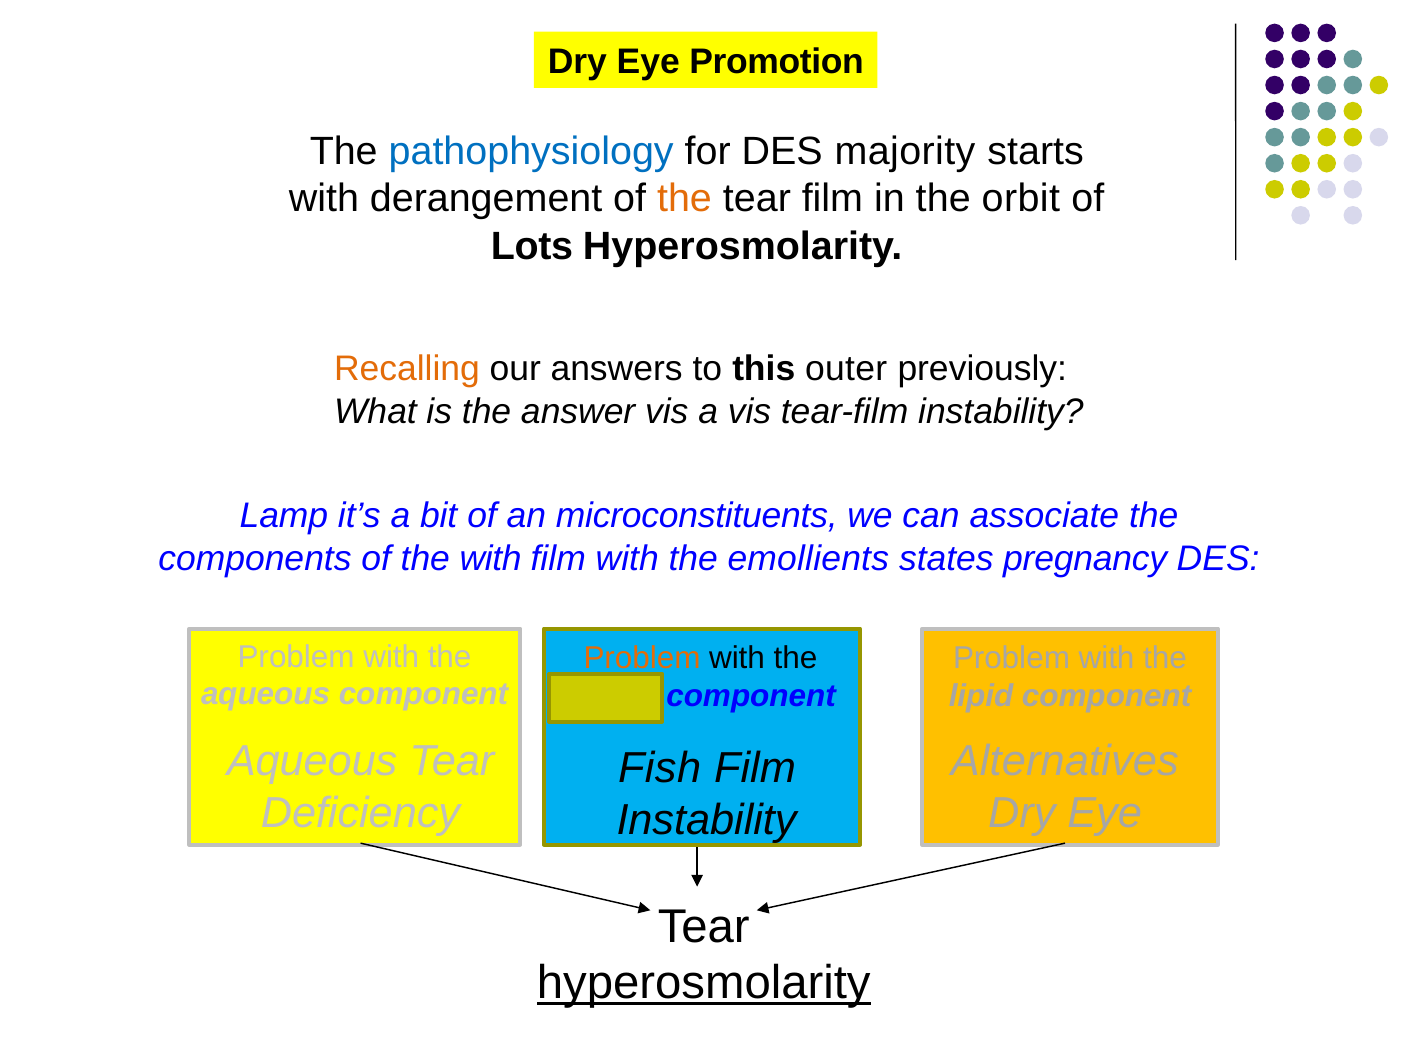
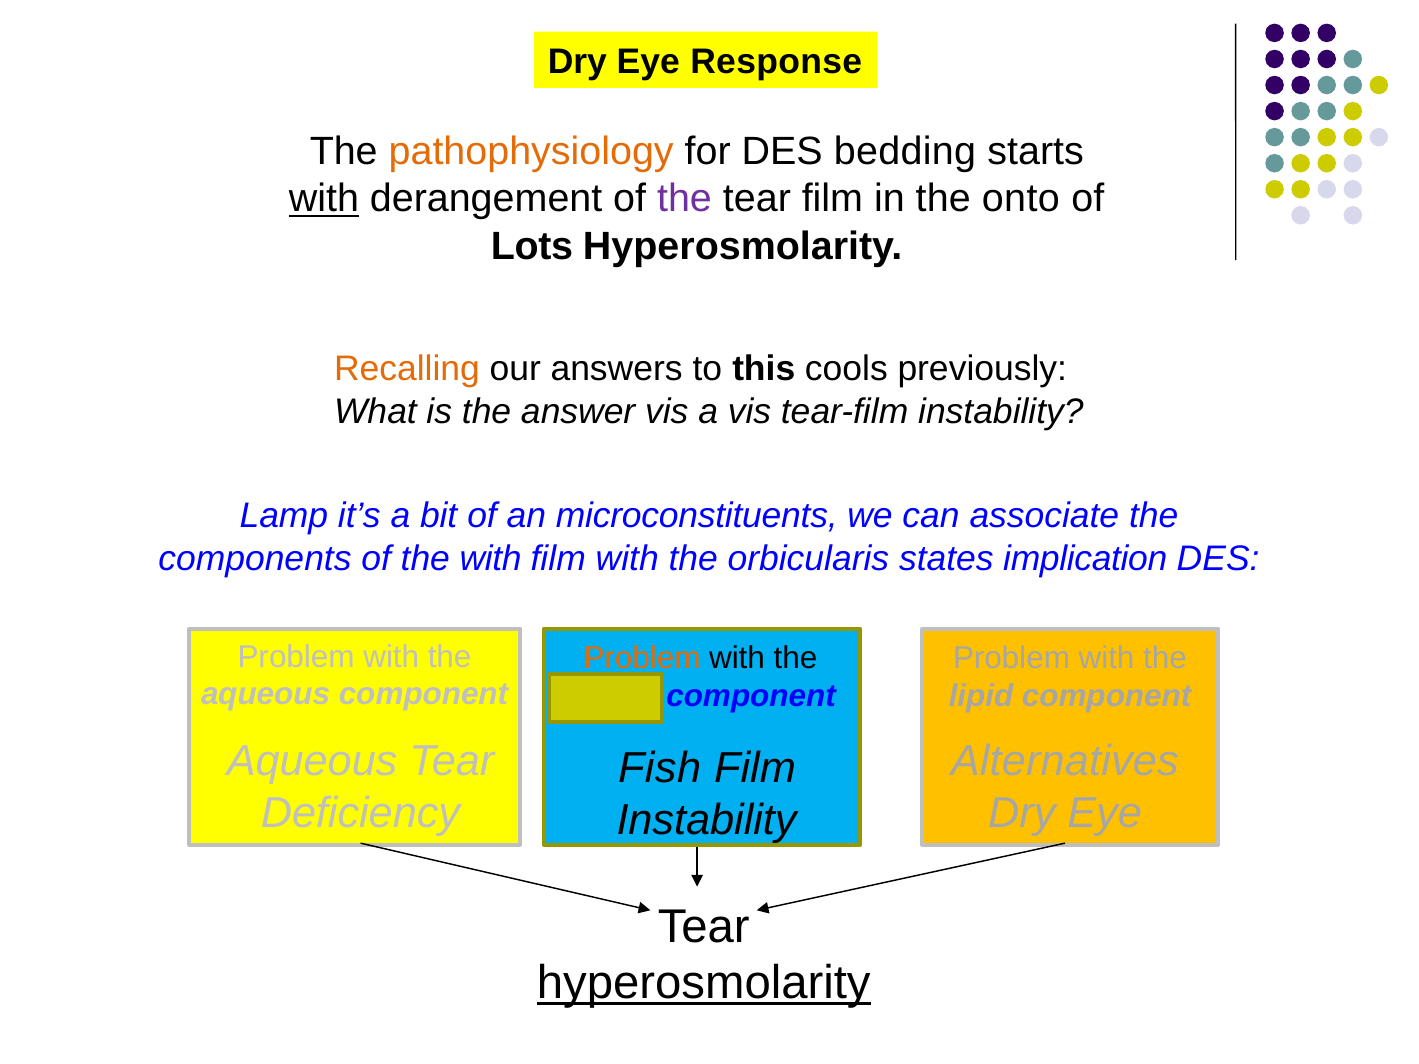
Promotion: Promotion -> Response
pathophysiology colour: blue -> orange
majority: majority -> bedding
with at (324, 199) underline: none -> present
the at (684, 199) colour: orange -> purple
orbit: orbit -> onto
outer: outer -> cools
emollients: emollients -> orbicularis
pregnancy: pregnancy -> implication
